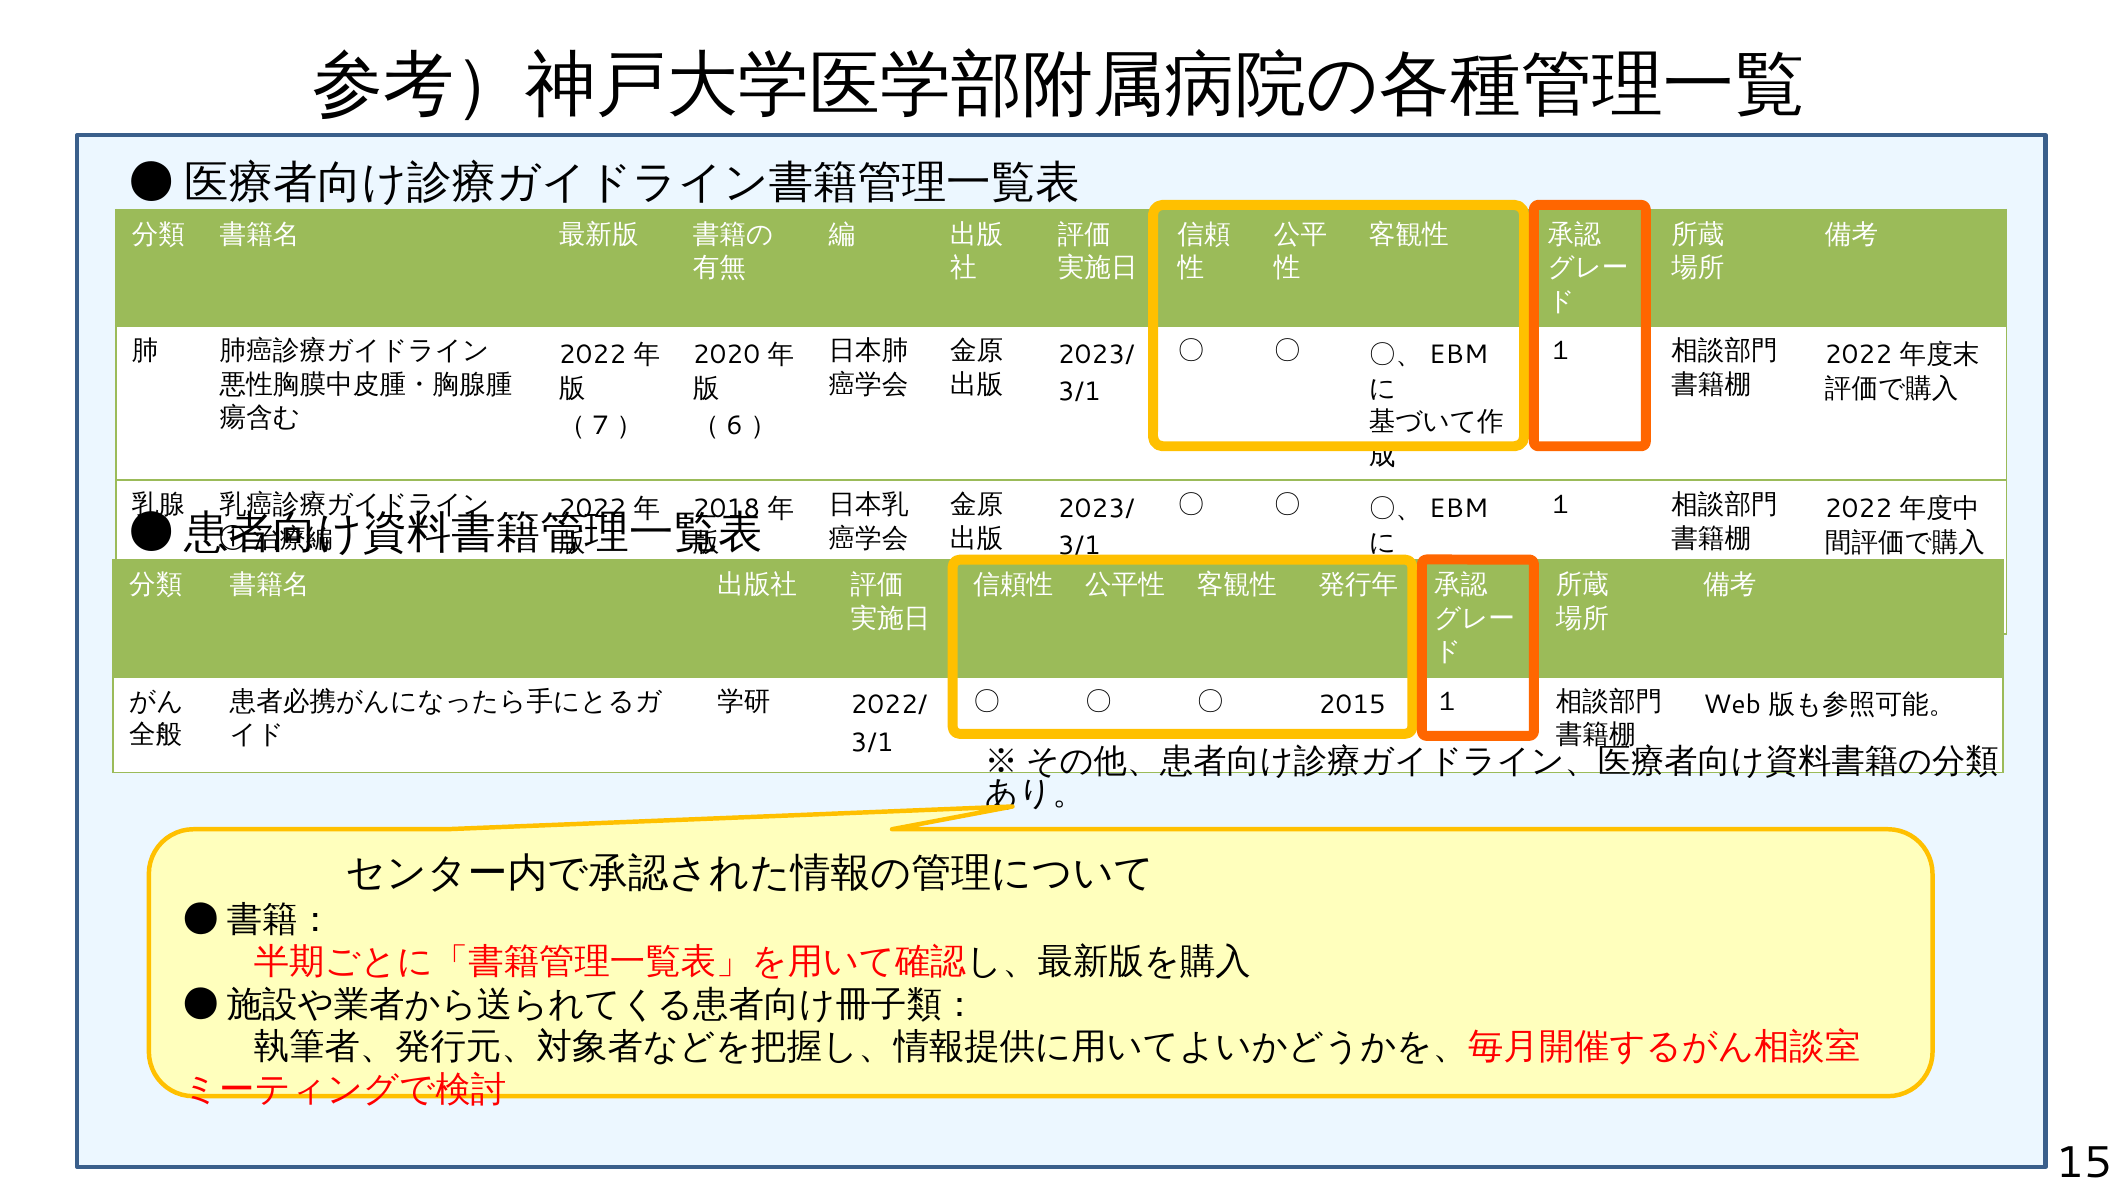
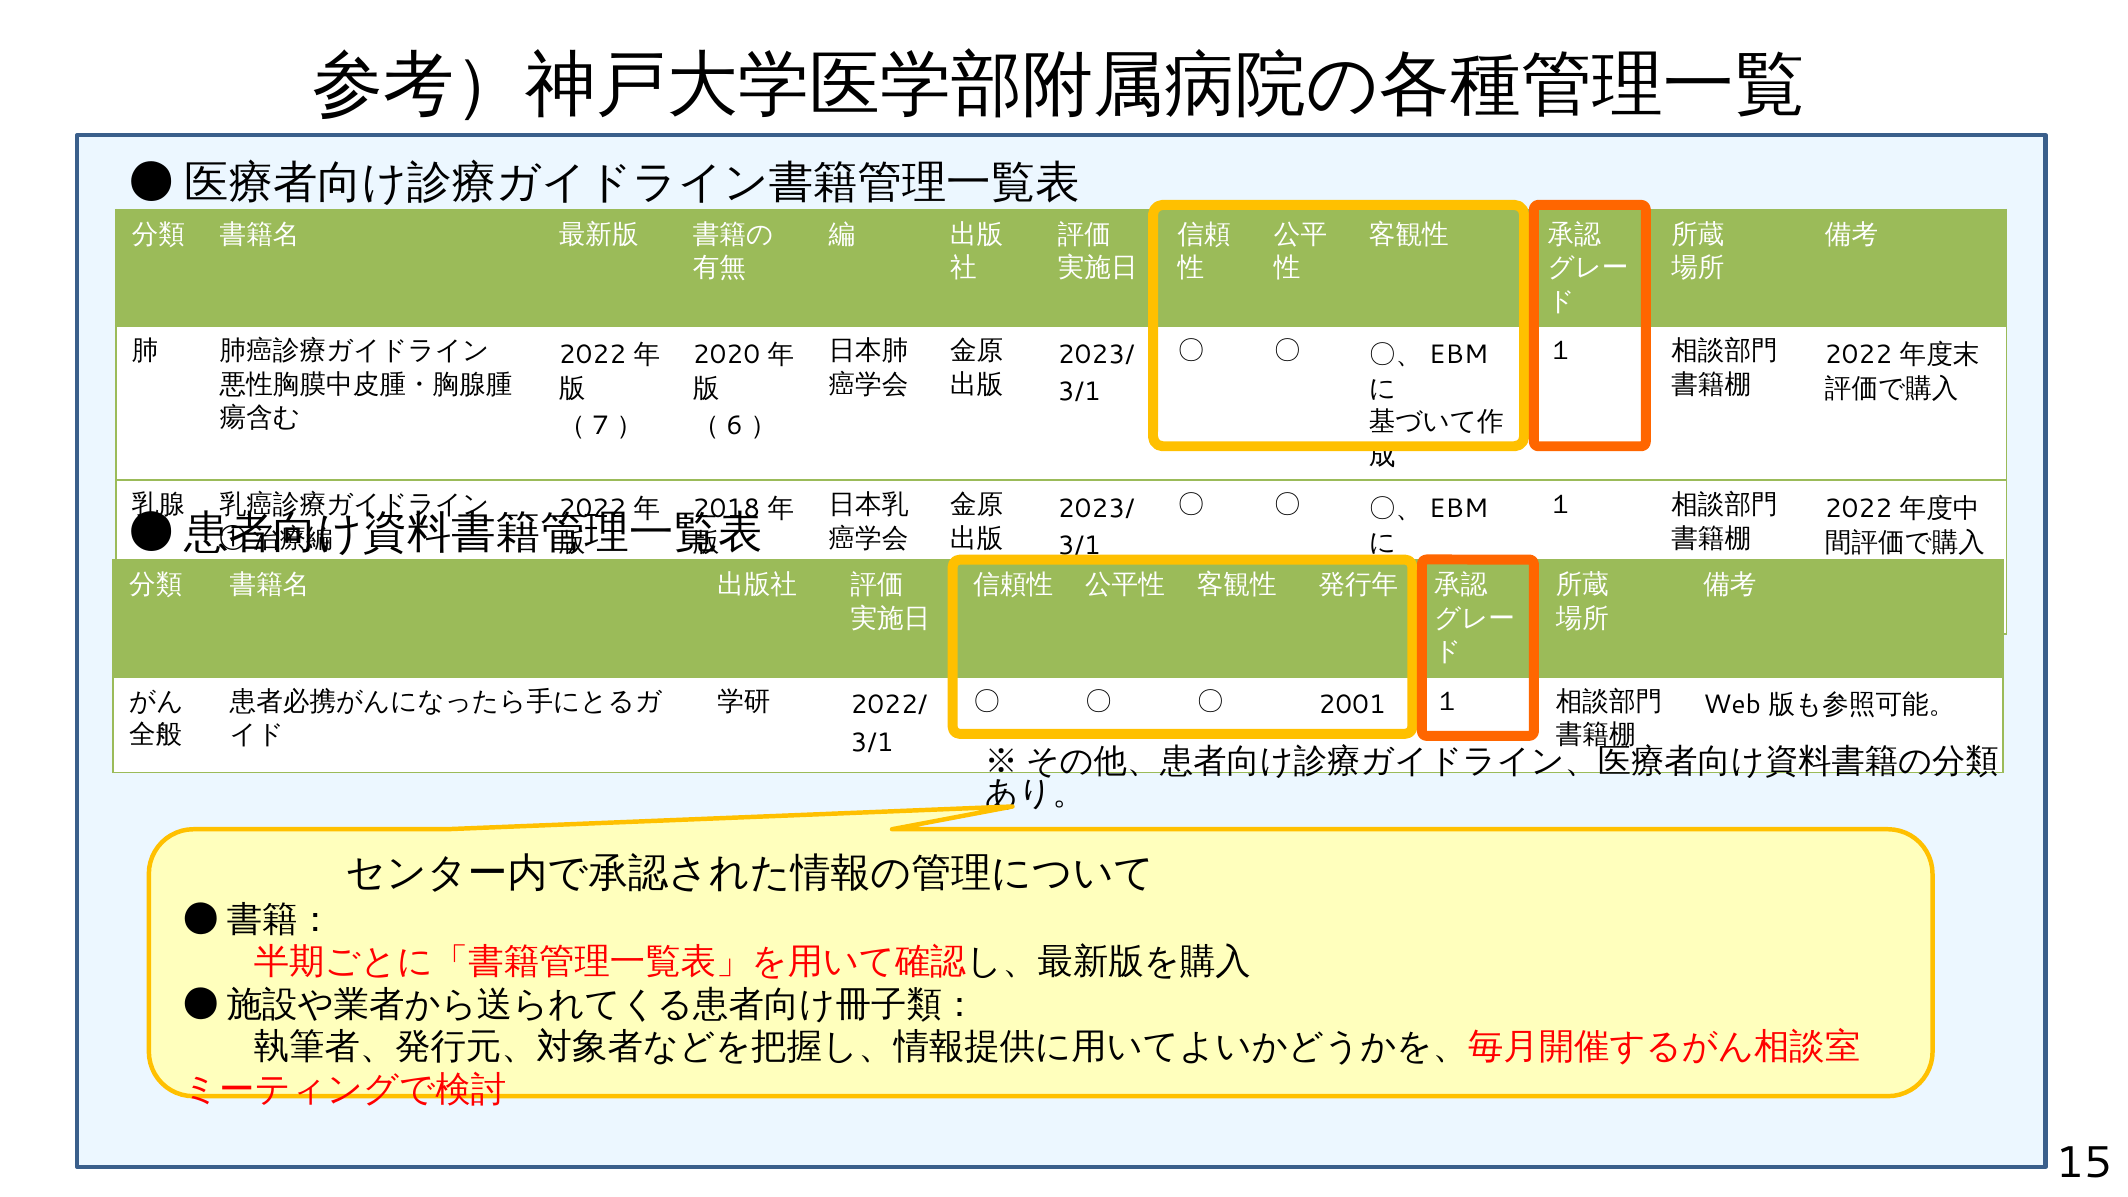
2015: 2015 -> 2001
